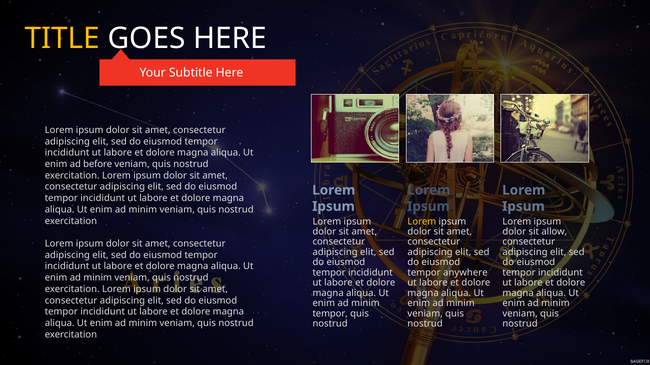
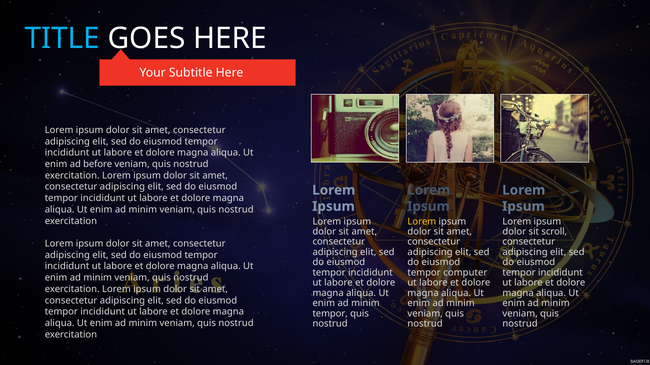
TITLE colour: yellow -> light blue
allow: allow -> scroll
anywhere: anywhere -> computer
